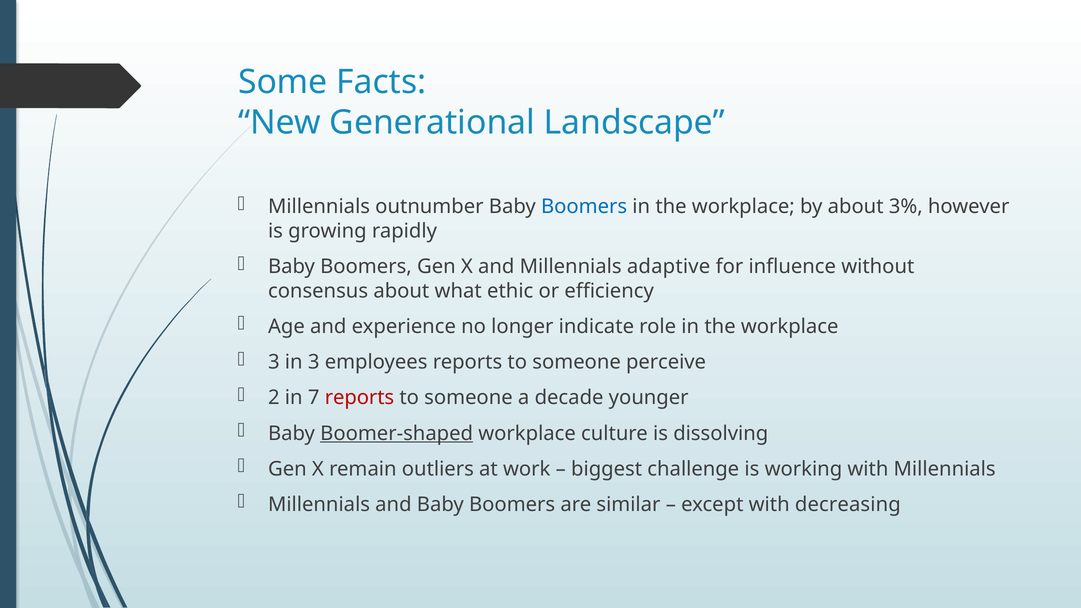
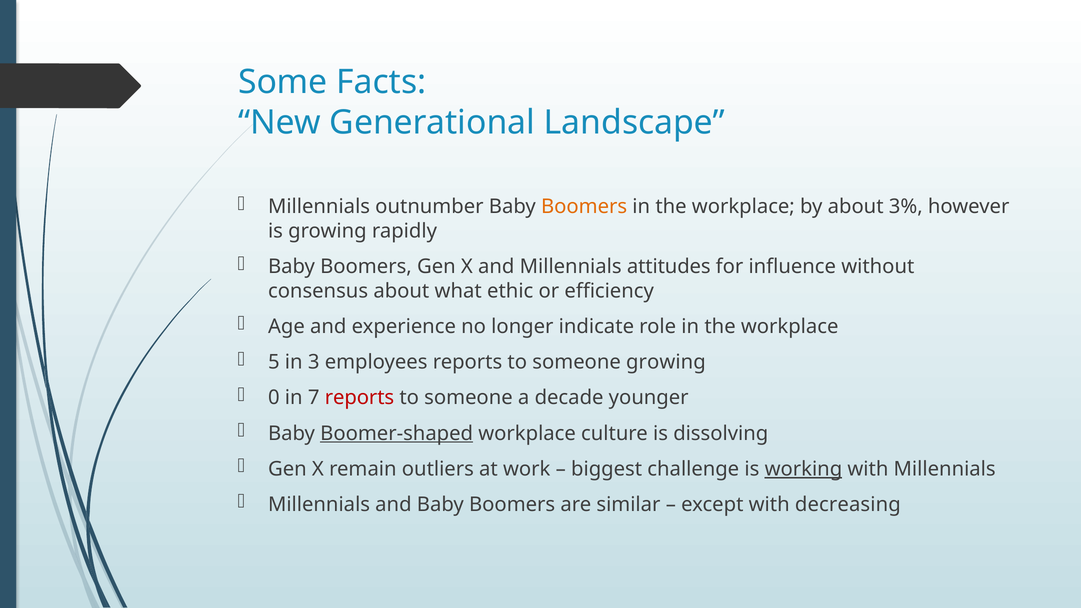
Boomers at (584, 207) colour: blue -> orange
adaptive: adaptive -> attitudes
3 at (274, 362): 3 -> 5
someone perceive: perceive -> growing
2: 2 -> 0
working underline: none -> present
